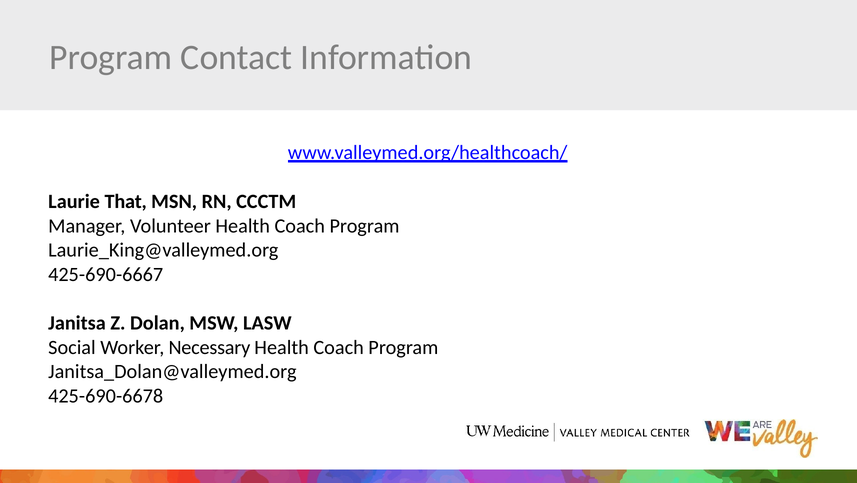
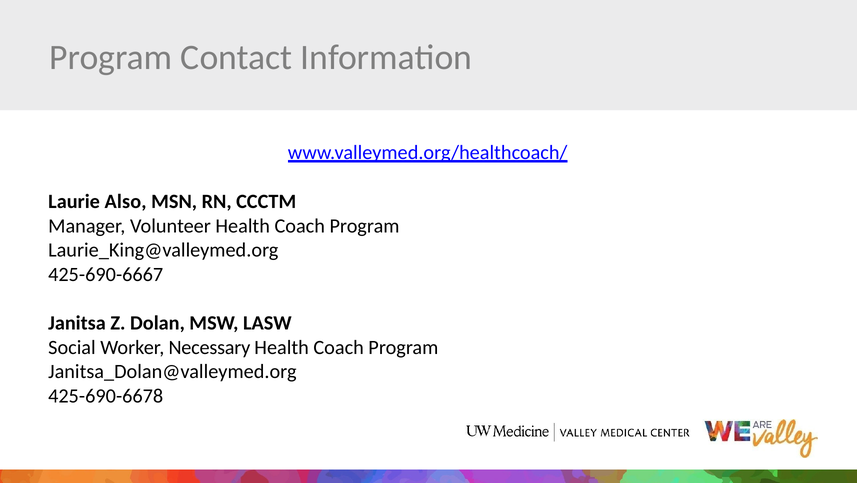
That: That -> Also
